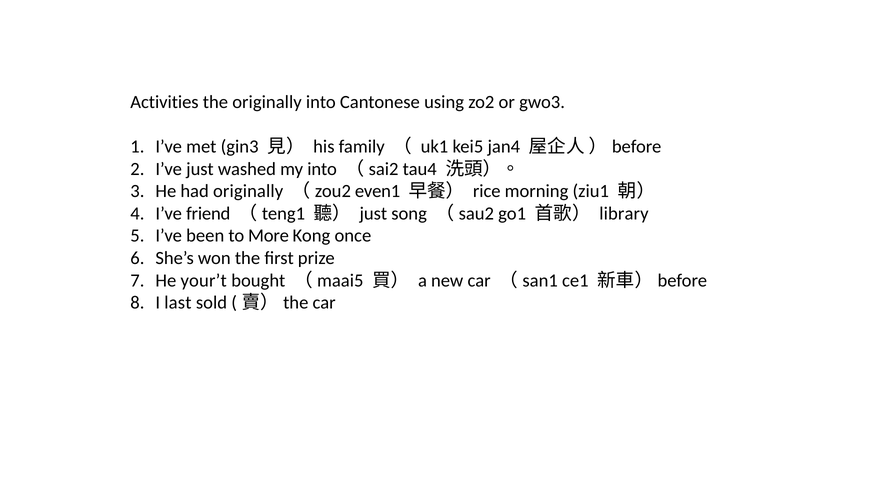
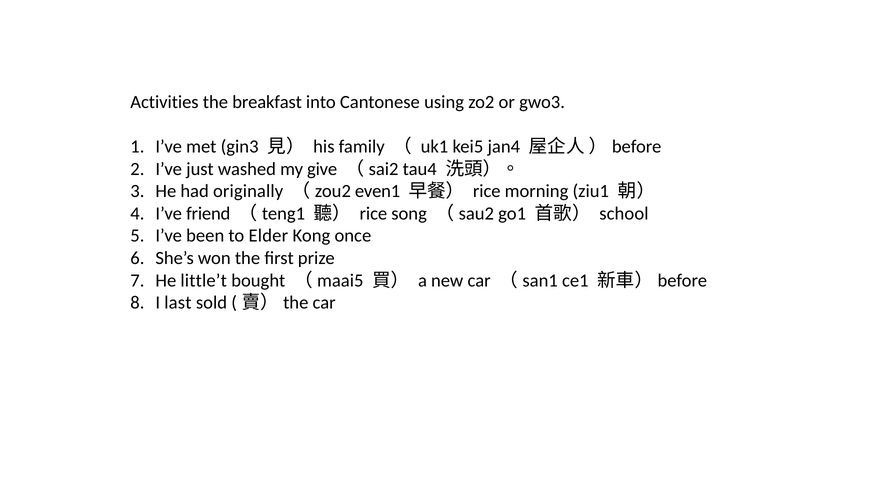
the originally: originally -> breakfast
my into: into -> give
just at (373, 213): just -> rice
library: library -> school
More: More -> Elder
your’t: your’t -> little’t
